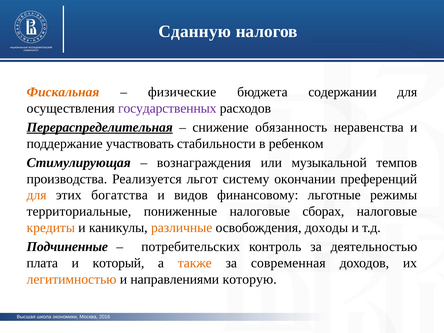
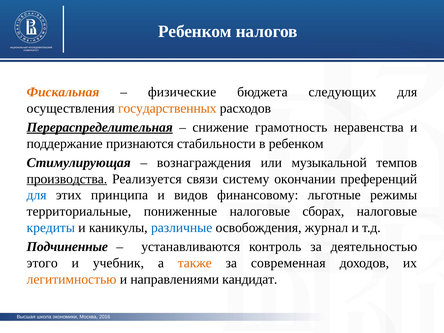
Сданную at (195, 31): Сданную -> Ребенком
содержании: содержании -> следующих
государственных colour: purple -> orange
обязанность: обязанность -> грамотность
участвовать: участвовать -> признаются
производства underline: none -> present
льгот: льгот -> связи
для at (37, 195) colour: orange -> blue
богатства: богатства -> принципа
кредиты colour: orange -> blue
различные colour: orange -> blue
доходы: доходы -> журнал
потребительских: потребительских -> устанавливаются
плата: плата -> этого
который: который -> учебник
которую: которую -> кандидат
